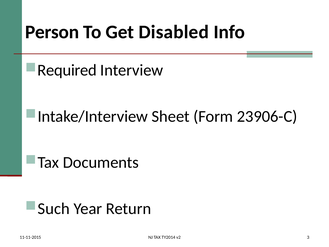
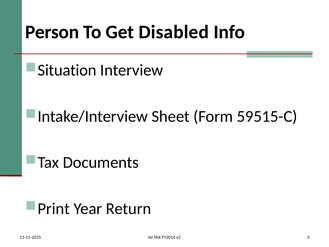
Required: Required -> Situation
23906-C: 23906-C -> 59515-C
Such: Such -> Print
